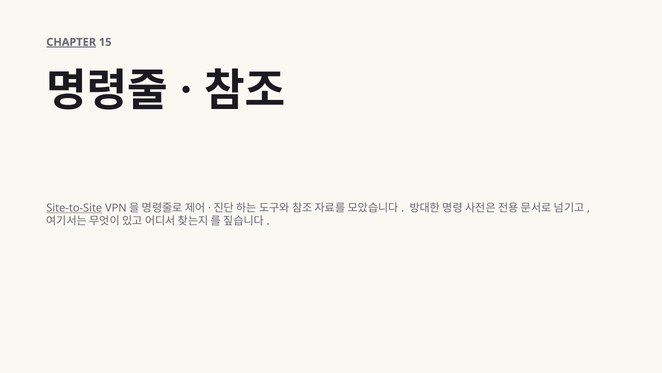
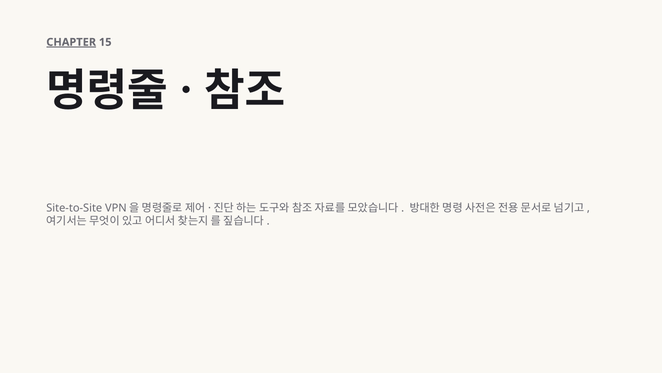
Site-to-Site underline: present -> none
